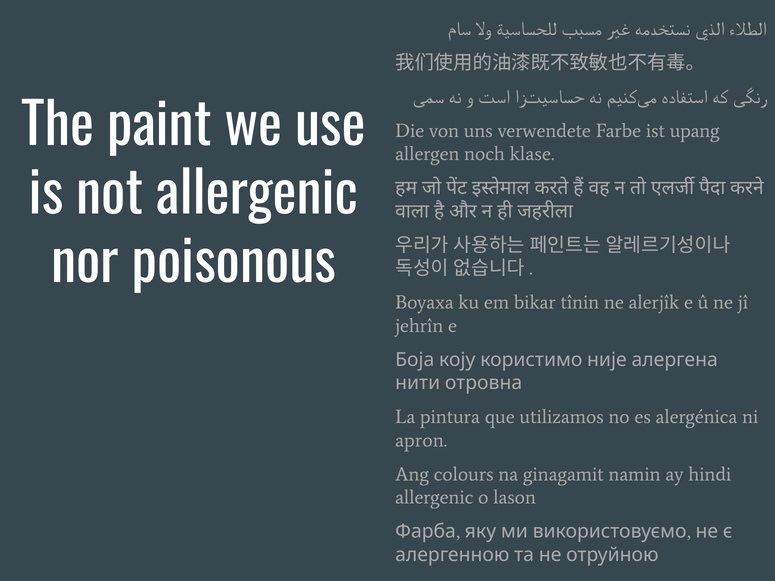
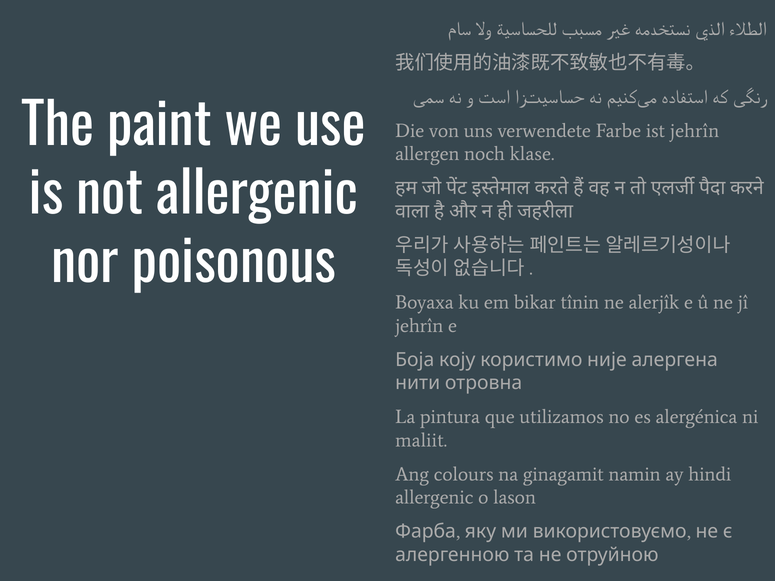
ist upang: upang -> jehrîn
apron: apron -> maliit
